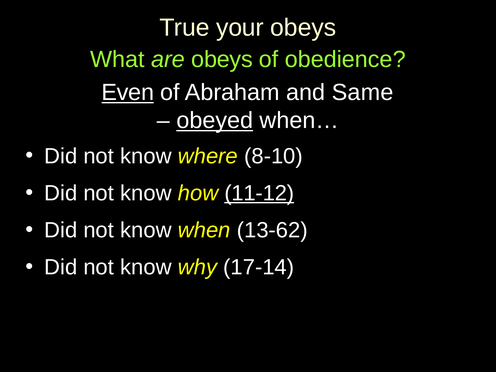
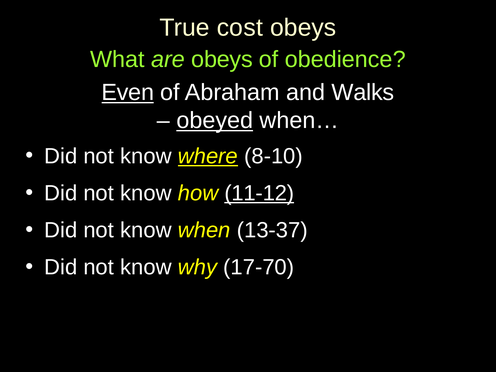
your: your -> cost
Same: Same -> Walks
where underline: none -> present
13-62: 13-62 -> 13-37
17-14: 17-14 -> 17-70
